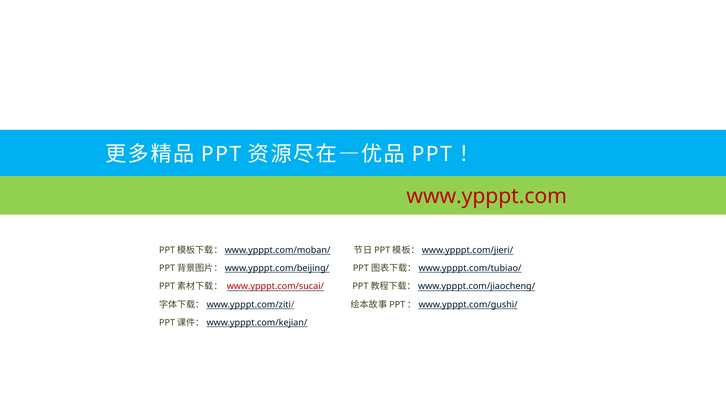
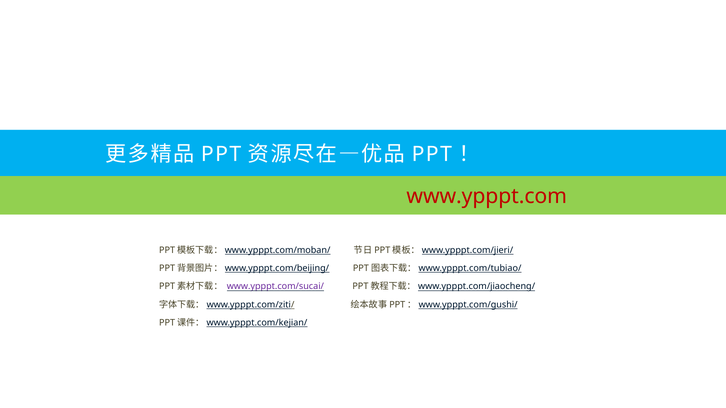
www.ypppt.com/sucai/ colour: red -> purple
